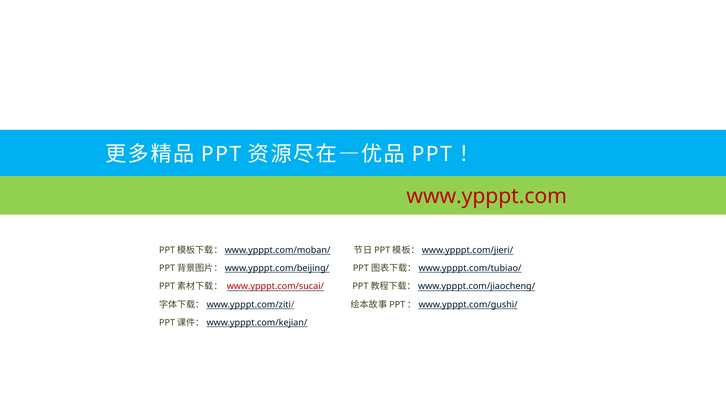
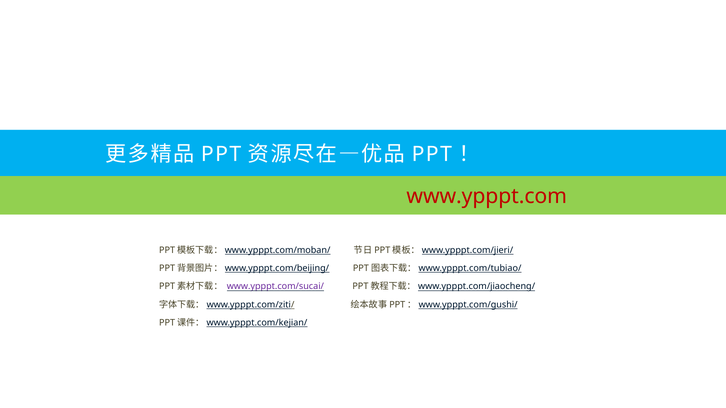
www.ypppt.com/sucai/ colour: red -> purple
